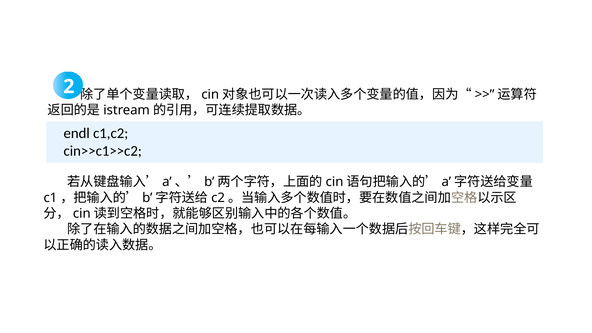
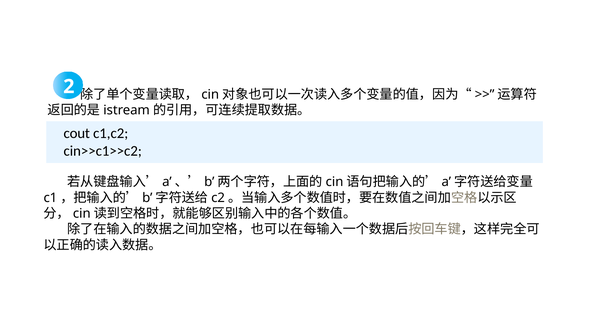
endl: endl -> cout
